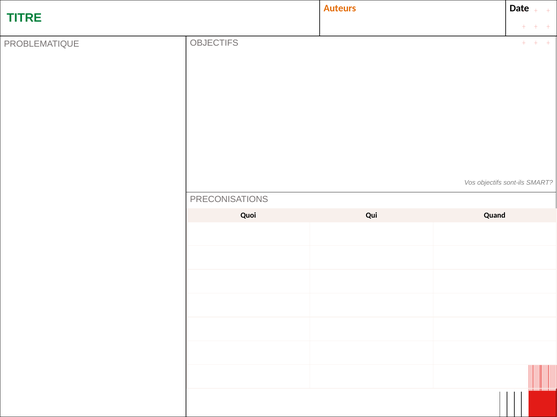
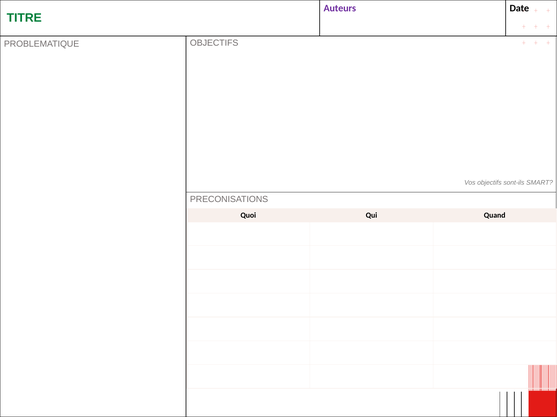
Auteurs colour: orange -> purple
